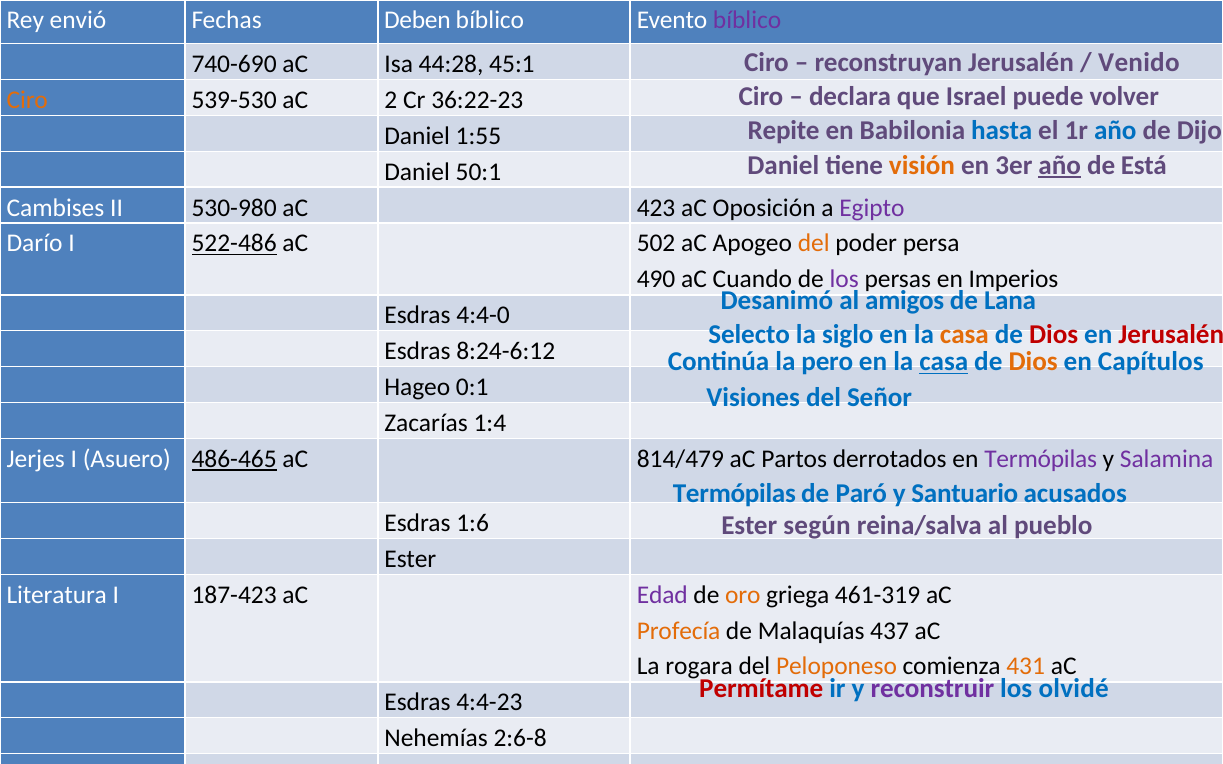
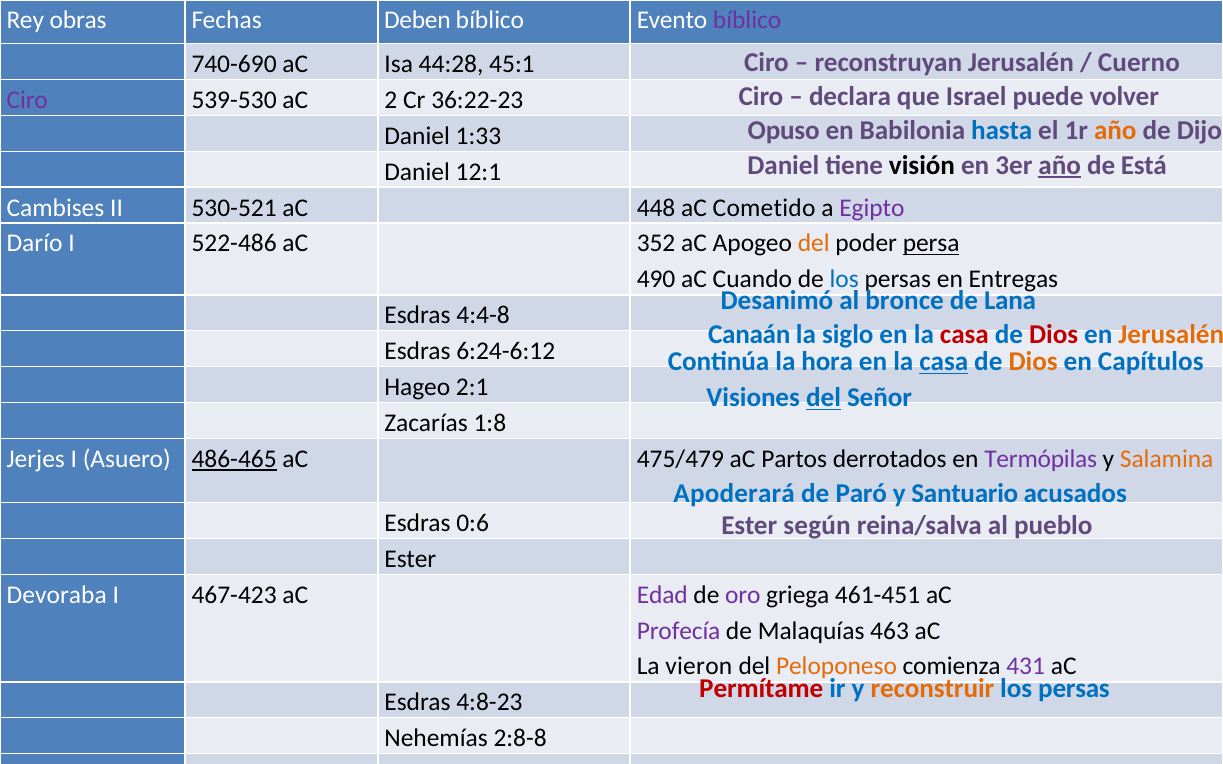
envió: envió -> obras
Venido: Venido -> Cuerno
Ciro at (27, 100) colour: orange -> purple
Repite: Repite -> Opuso
año at (1115, 131) colour: blue -> orange
1:55: 1:55 -> 1:33
visión colour: orange -> black
50:1: 50:1 -> 12:1
530-980: 530-980 -> 530-521
423: 423 -> 448
Oposición: Oposición -> Cometido
522-486 underline: present -> none
502: 502 -> 352
persa underline: none -> present
los at (844, 280) colour: purple -> blue
Imperios: Imperios -> Entregas
amigos: amigos -> bronce
4:4-0: 4:4-0 -> 4:4-8
Selecto: Selecto -> Canaán
casa at (964, 335) colour: orange -> red
Jerusalén at (1171, 335) colour: red -> orange
8:24-6:12: 8:24-6:12 -> 6:24-6:12
pero: pero -> hora
0:1: 0:1 -> 2:1
del at (823, 398) underline: none -> present
1:4: 1:4 -> 1:8
814/479: 814/479 -> 475/479
Salamina colour: purple -> orange
Termópilas at (734, 494): Termópilas -> Apoderará
1:6: 1:6 -> 0:6
Literatura: Literatura -> Devoraba
187-423: 187-423 -> 467-423
oro colour: orange -> purple
461-319: 461-319 -> 461-451
Profecía colour: orange -> purple
437: 437 -> 463
rogara: rogara -> vieron
431 colour: orange -> purple
reconstruir colour: purple -> orange
olvidé at (1074, 688): olvidé -> persas
4:4-23: 4:4-23 -> 4:8-23
2:6-8: 2:6-8 -> 2:8-8
